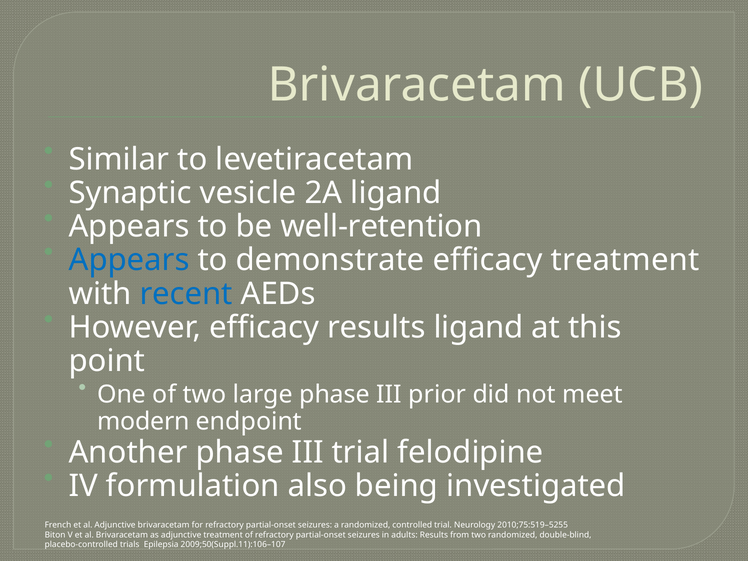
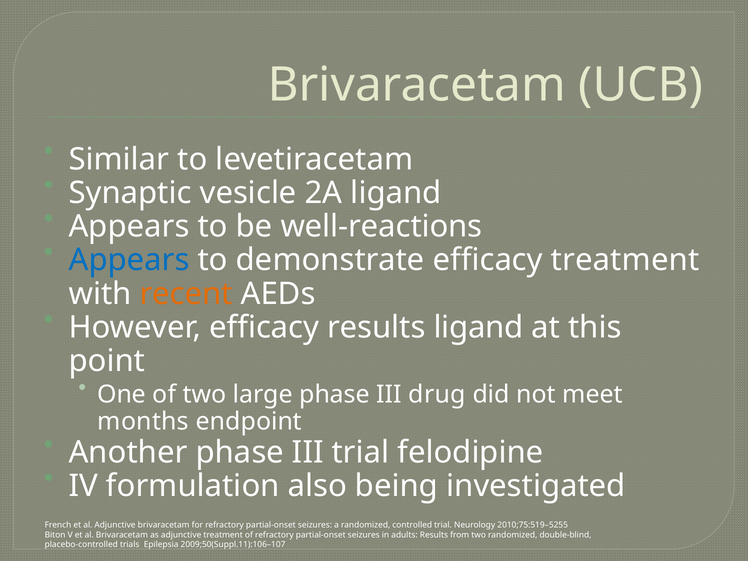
well-retention: well-retention -> well-reactions
recent colour: blue -> orange
prior: prior -> drug
modern: modern -> months
